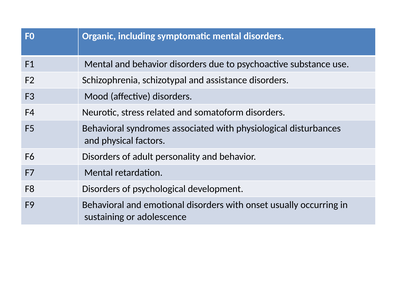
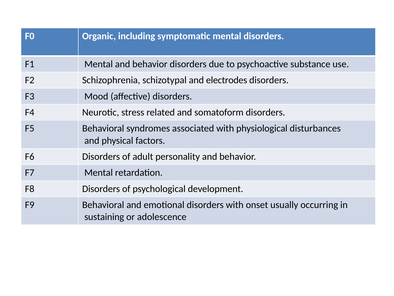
assistance: assistance -> electrodes
